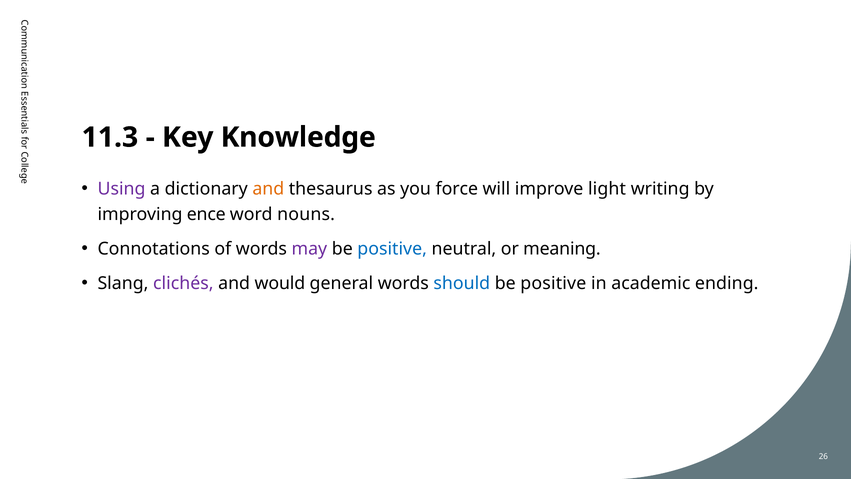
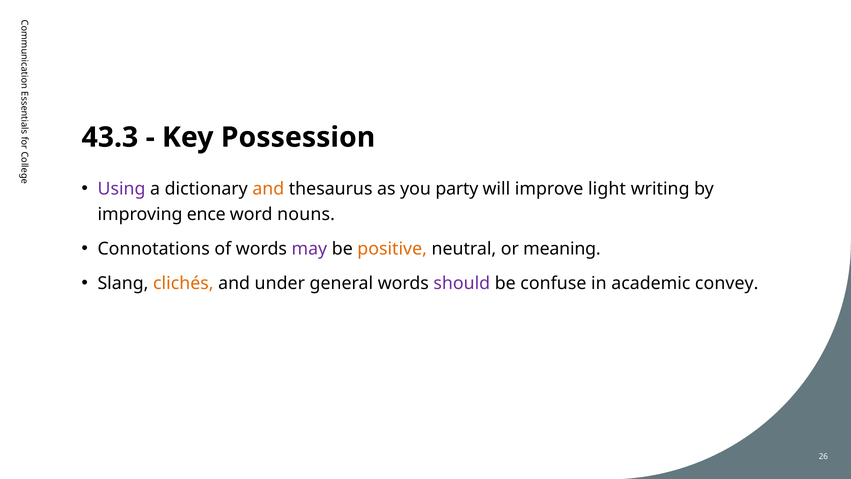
11.3: 11.3 -> 43.3
Knowledge: Knowledge -> Possession
force: force -> party
positive at (392, 249) colour: blue -> orange
clichés colour: purple -> orange
would: would -> under
should colour: blue -> purple
positive at (553, 283): positive -> confuse
ending: ending -> convey
